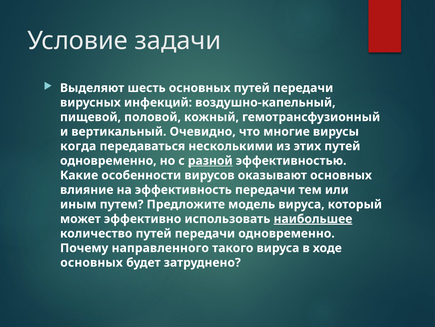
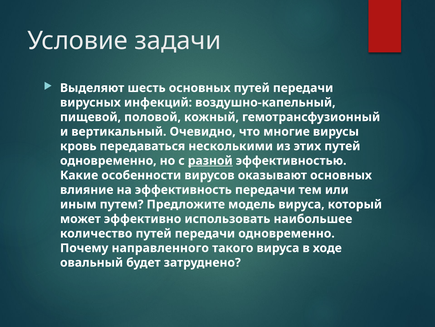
когда: когда -> кровь
наибольшее underline: present -> none
основных at (92, 262): основных -> овальный
